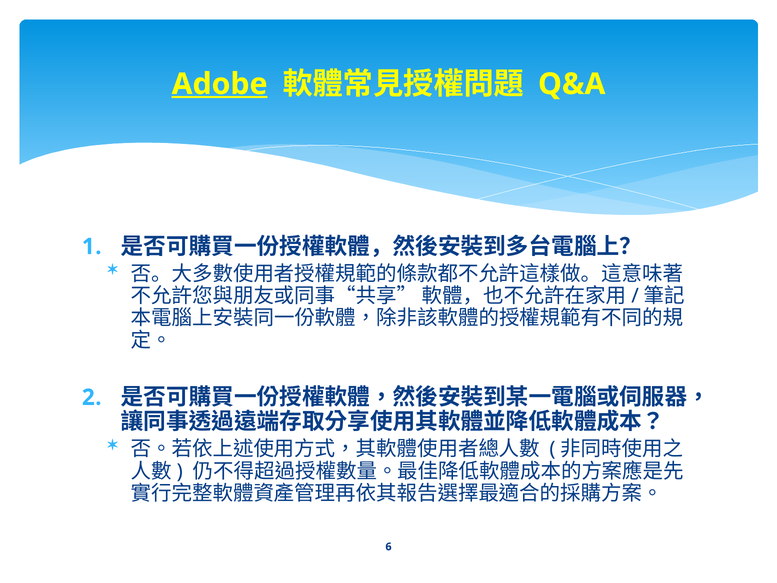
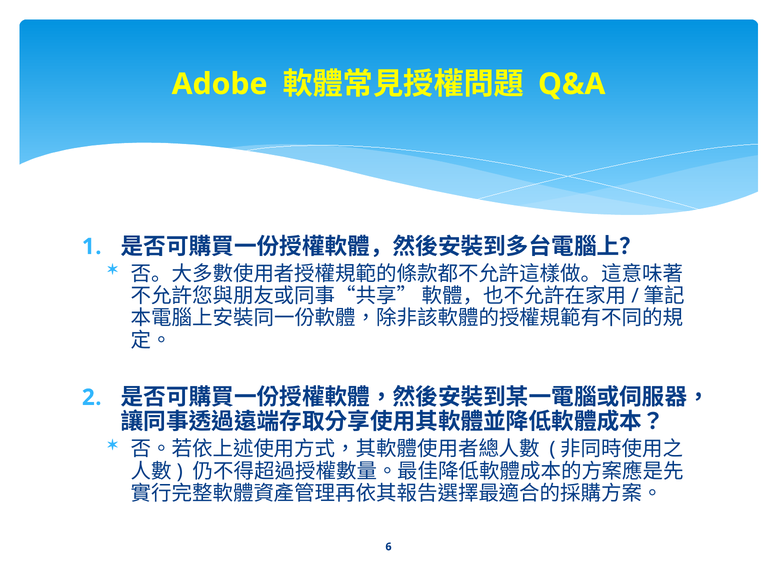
Adobe underline: present -> none
